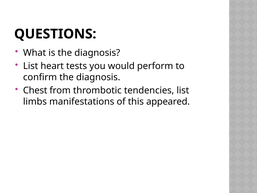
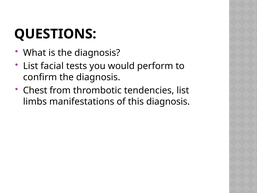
heart: heart -> facial
this appeared: appeared -> diagnosis
